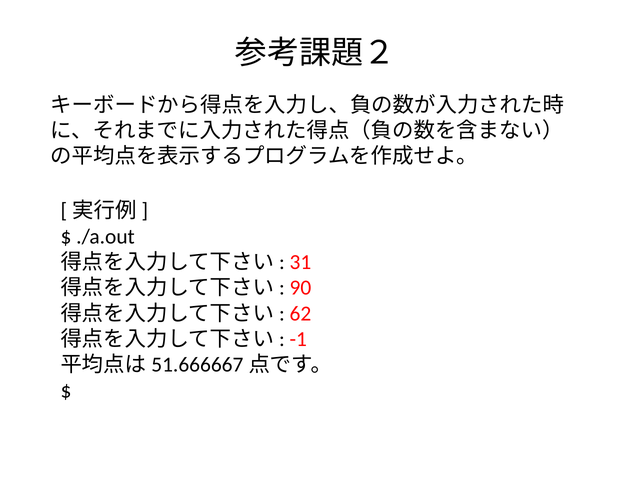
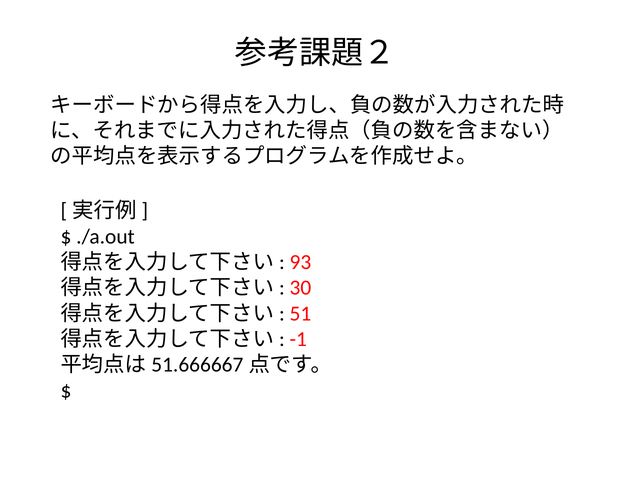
31: 31 -> 93
90: 90 -> 30
62: 62 -> 51
